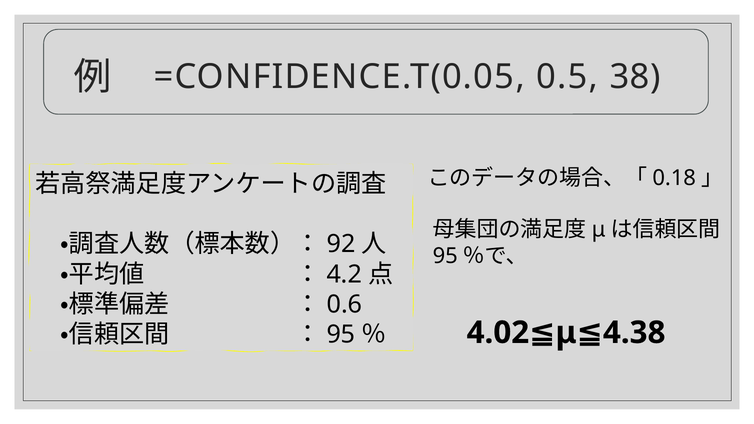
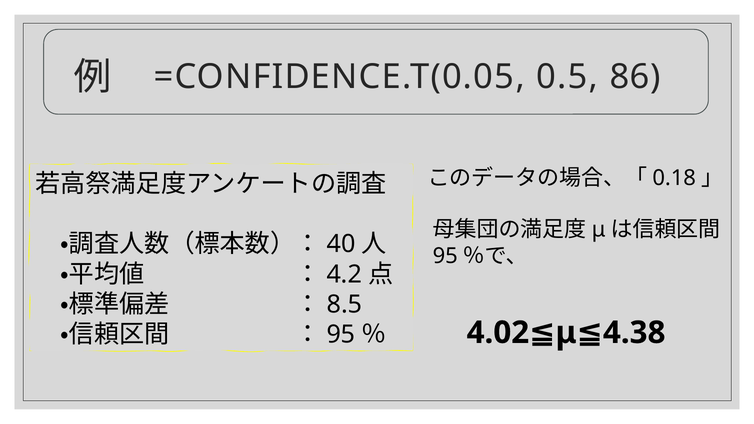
38: 38 -> 86
92: 92 -> 40
0.6: 0.6 -> 8.5
